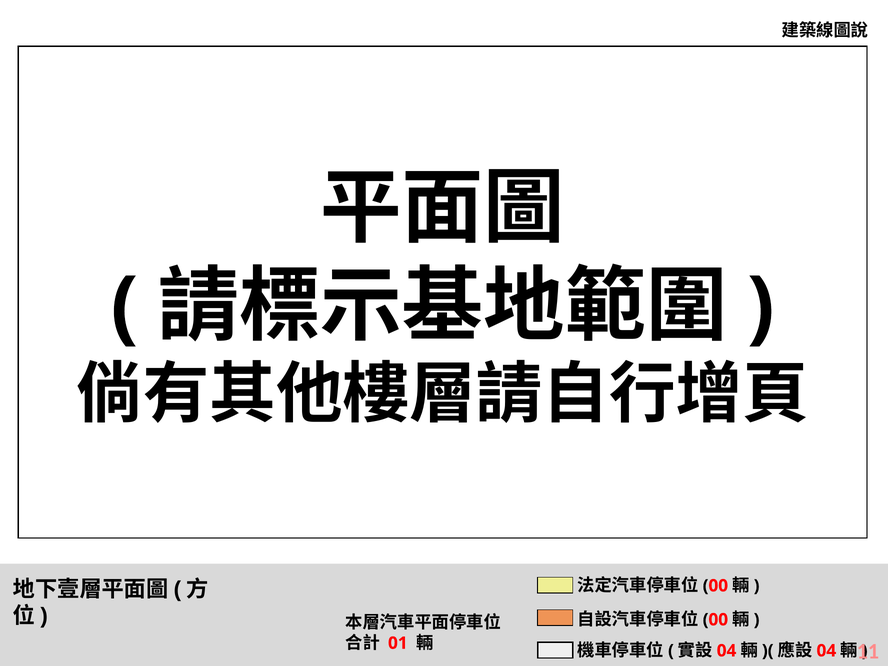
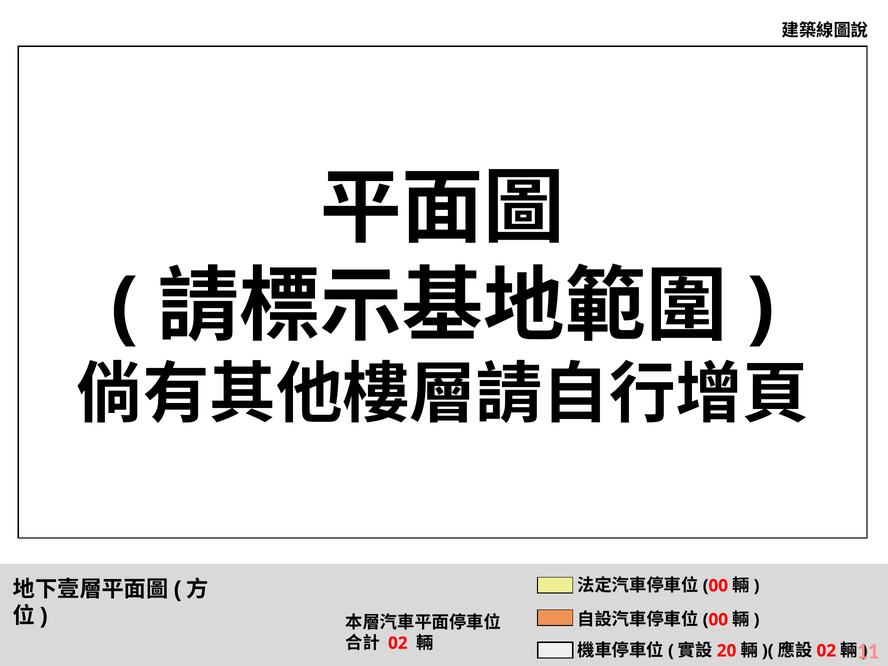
01 at (398, 643): 01 -> 02
04 at (727, 651): 04 -> 20
04 at (826, 651): 04 -> 02
